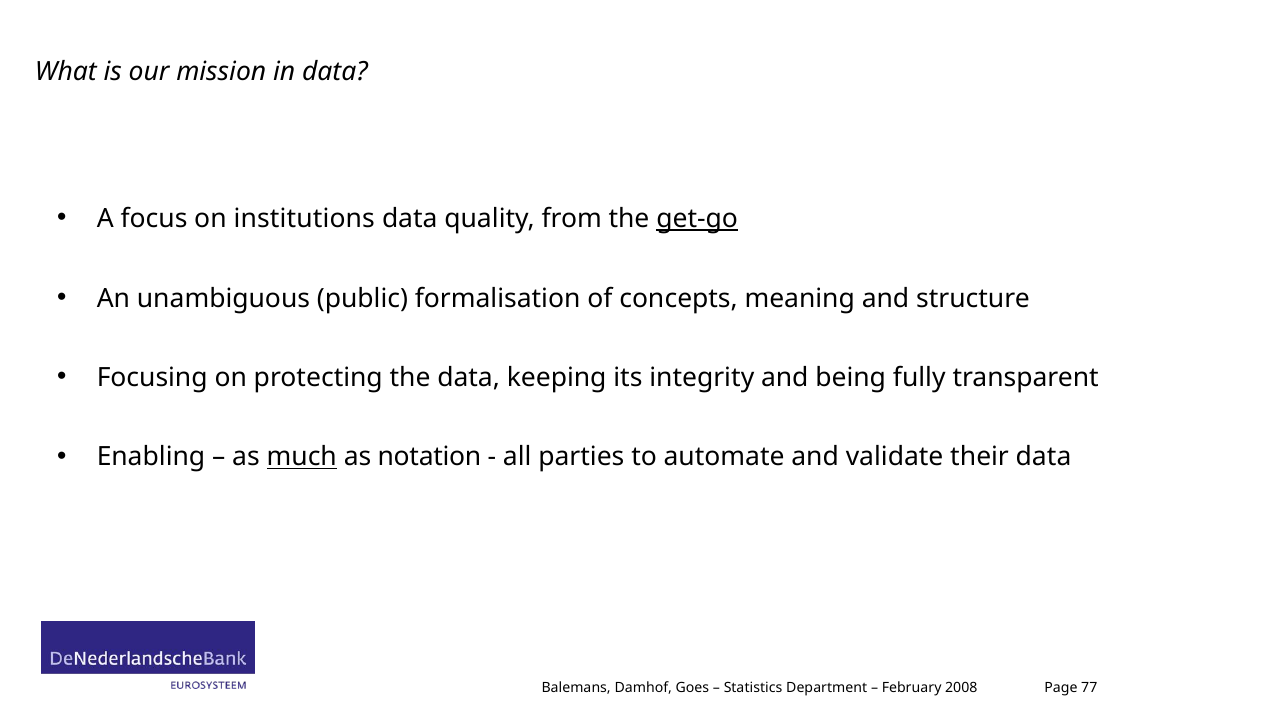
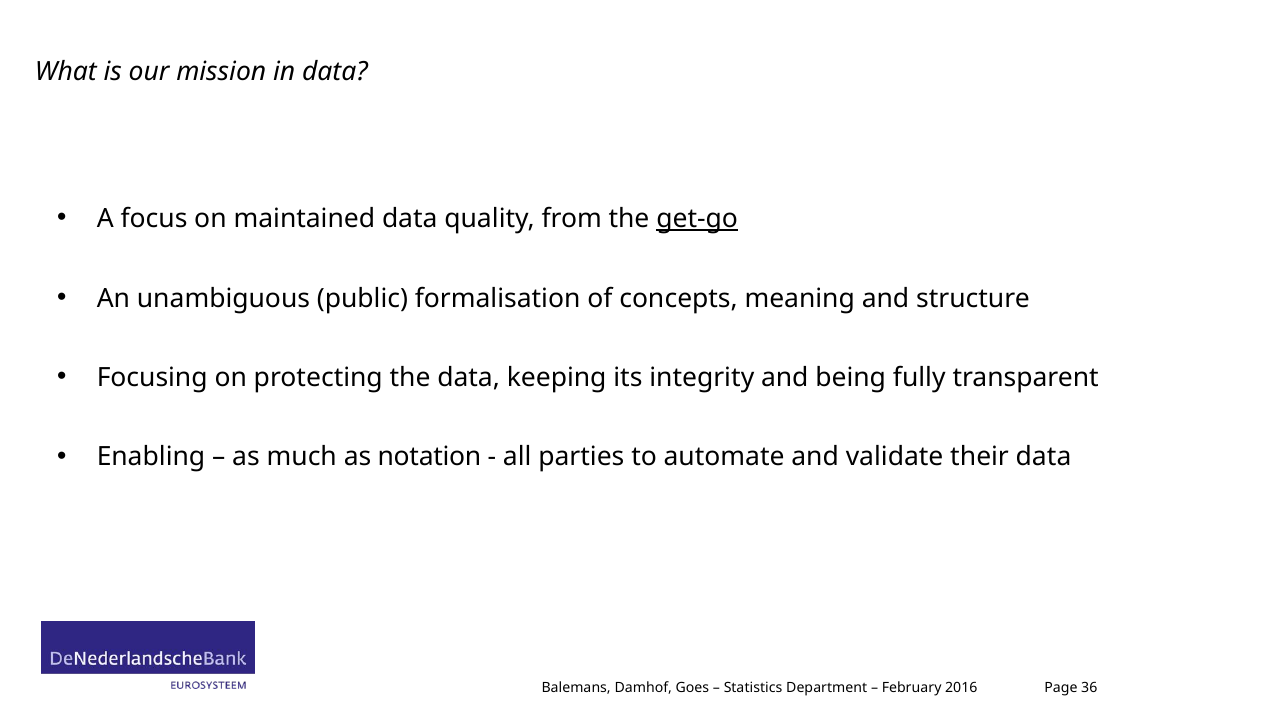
institutions: institutions -> maintained
much underline: present -> none
2008: 2008 -> 2016
77: 77 -> 36
